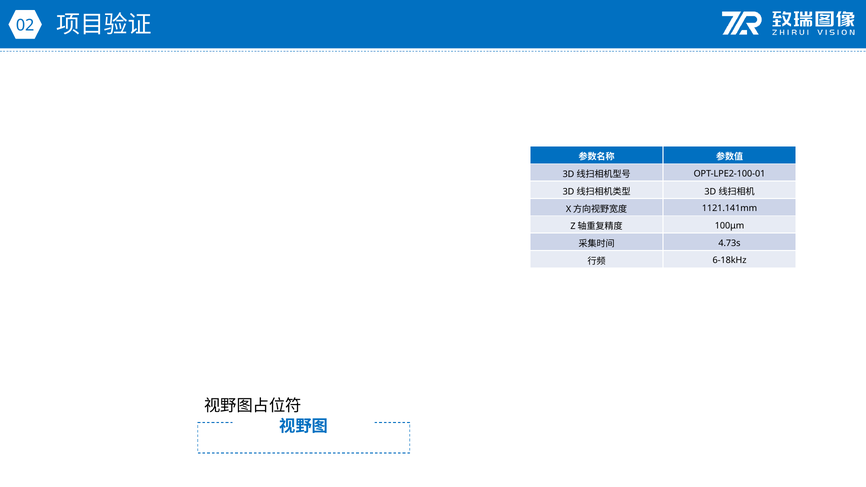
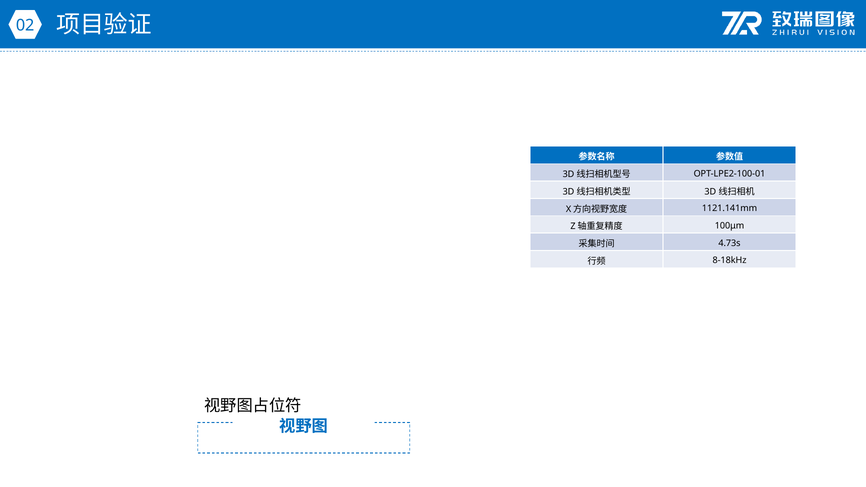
6-18kHz: 6-18kHz -> 8-18kHz
